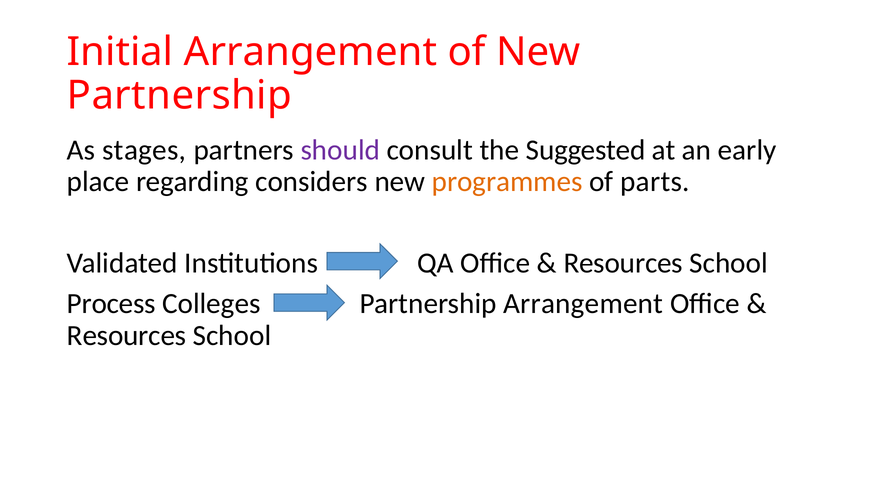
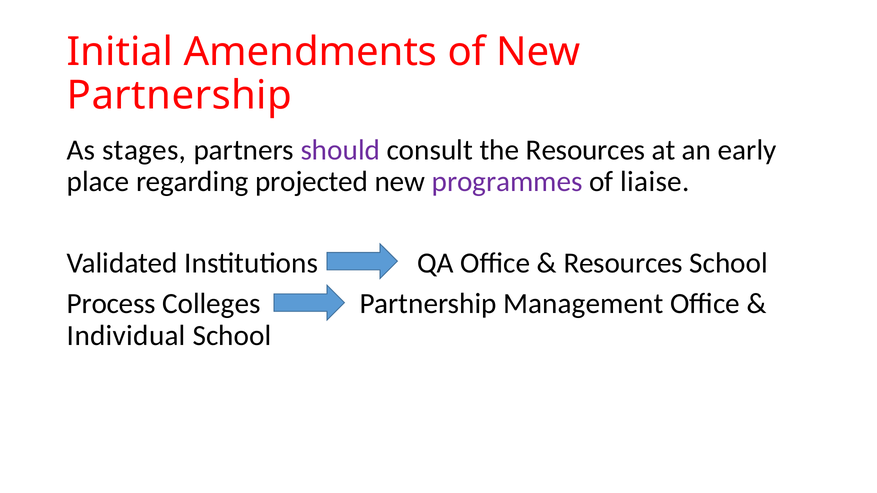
Initial Arrangement: Arrangement -> Amendments
the Suggested: Suggested -> Resources
considers: considers -> projected
programmes colour: orange -> purple
parts: parts -> liaise
Partnership Arrangement: Arrangement -> Management
Resources at (127, 336): Resources -> Individual
